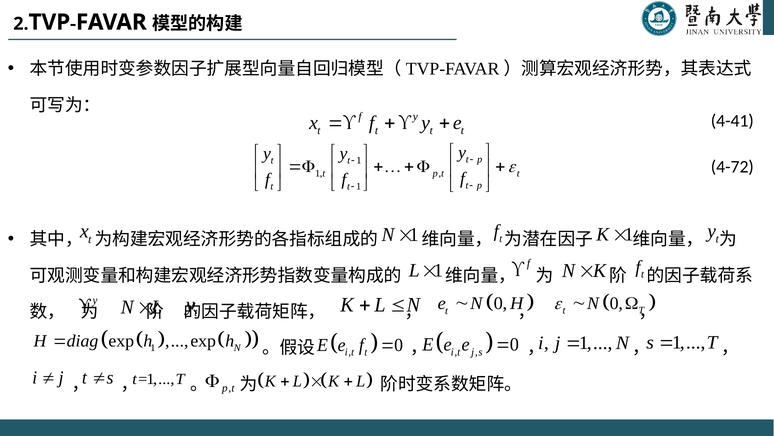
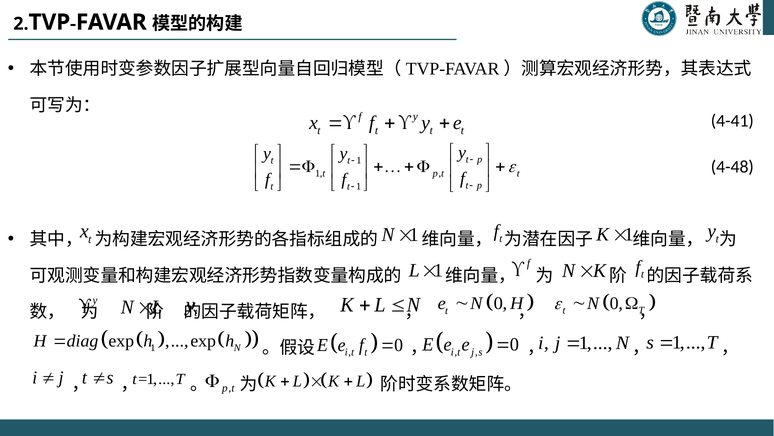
4-72: 4-72 -> 4-48
